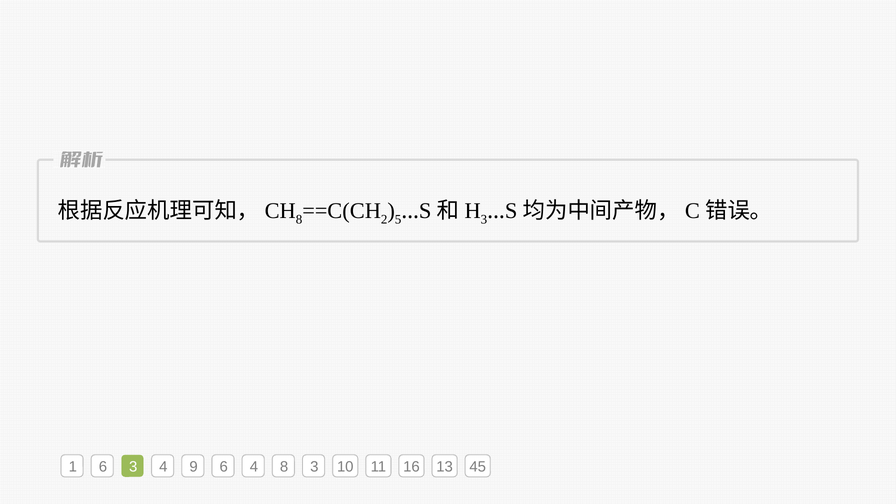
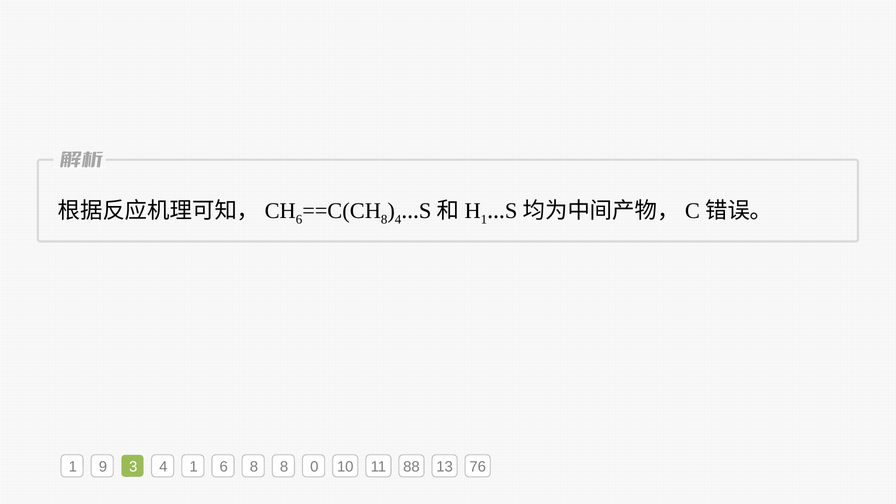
8 at (299, 220): 8 -> 6
2 at (384, 220): 2 -> 8
5 at (398, 220): 5 -> 4
3 at (484, 220): 3 -> 1
1 6: 6 -> 9
4 9: 9 -> 1
6 4: 4 -> 8
8 3: 3 -> 0
16: 16 -> 88
45: 45 -> 76
